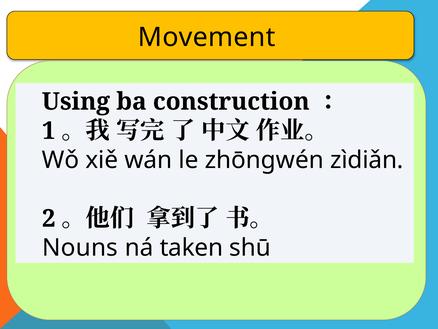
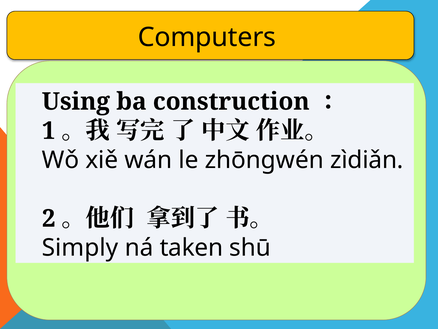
Movement: Movement -> Computers
Nouns: Nouns -> Simply
